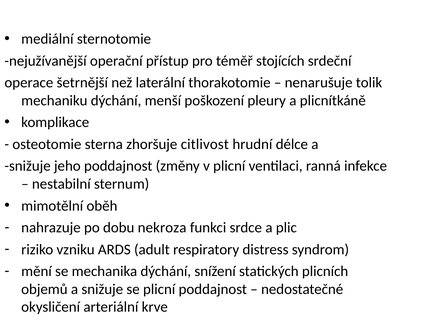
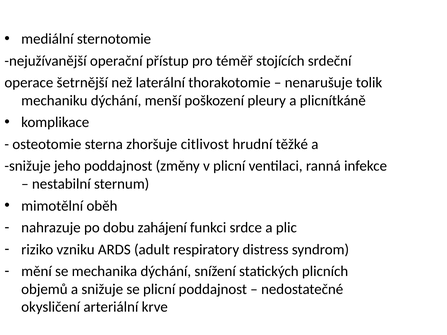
délce: délce -> těžké
nekroza: nekroza -> zahájení
